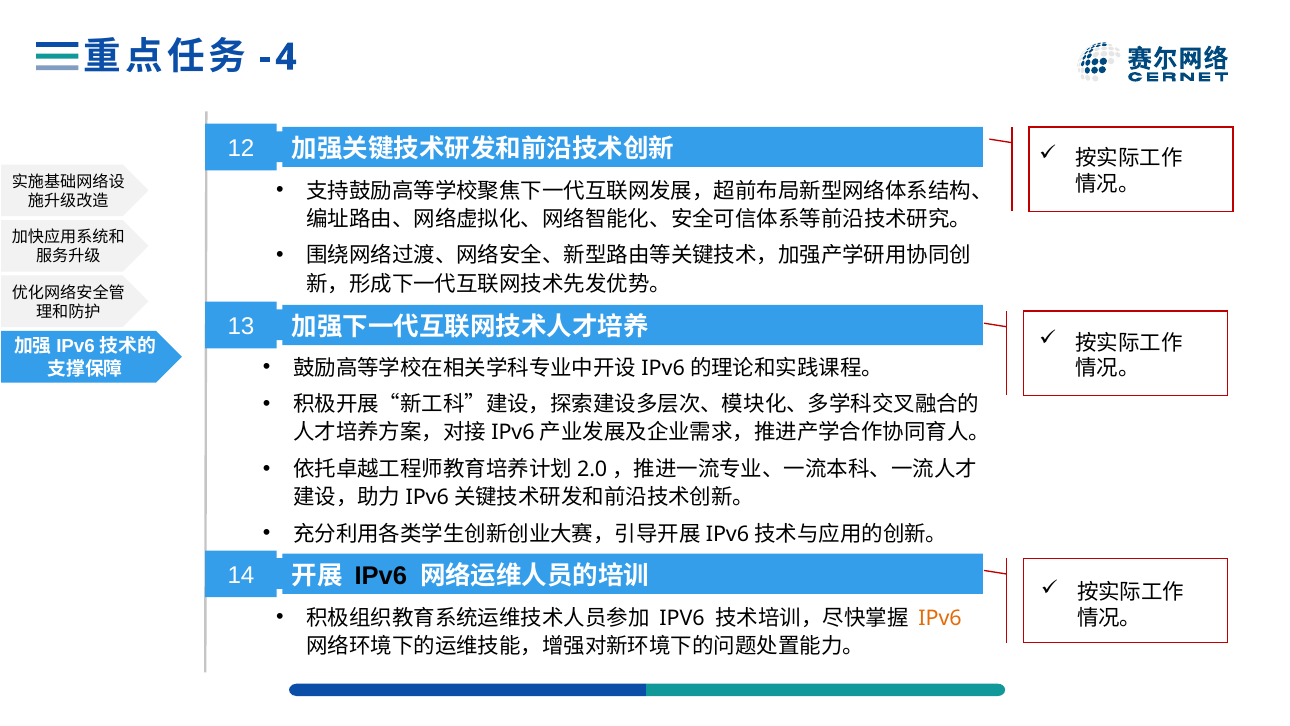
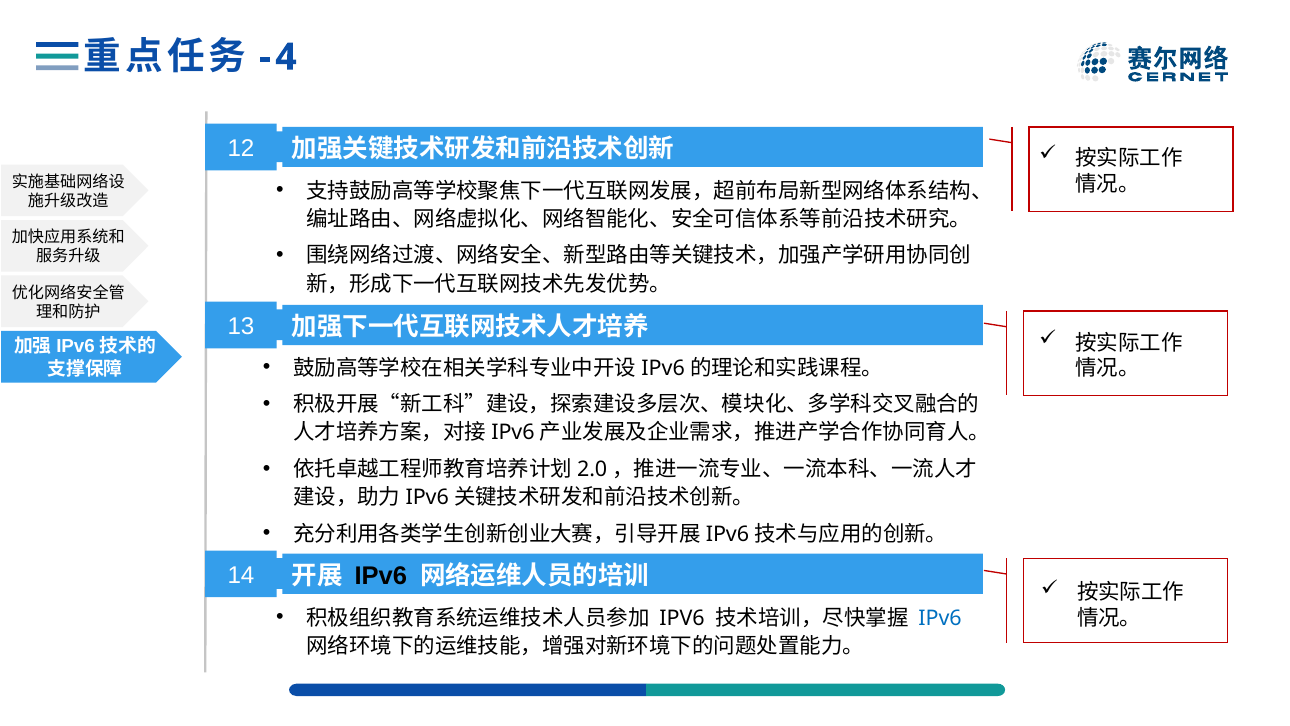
IPv6 at (940, 618) colour: orange -> blue
